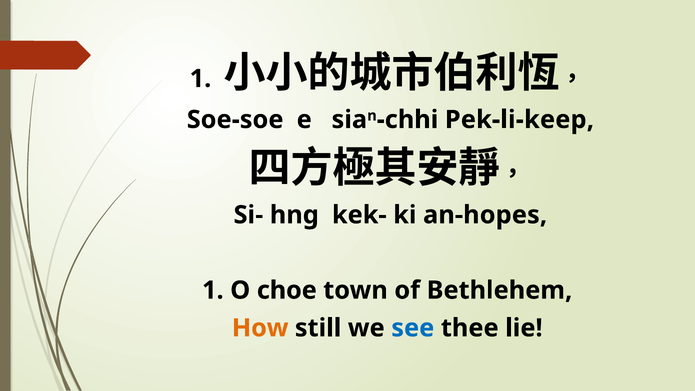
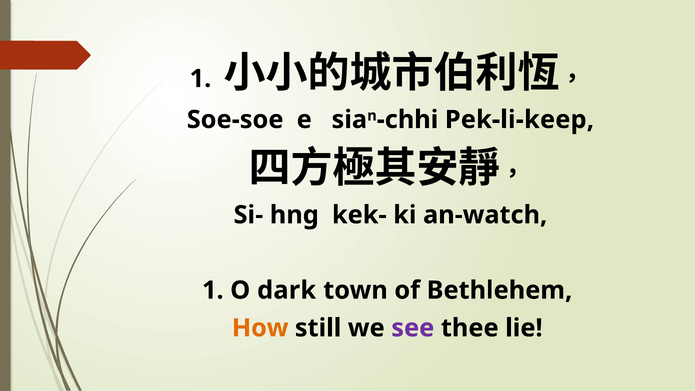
an-hopes: an-hopes -> an-watch
choe: choe -> dark
see colour: blue -> purple
